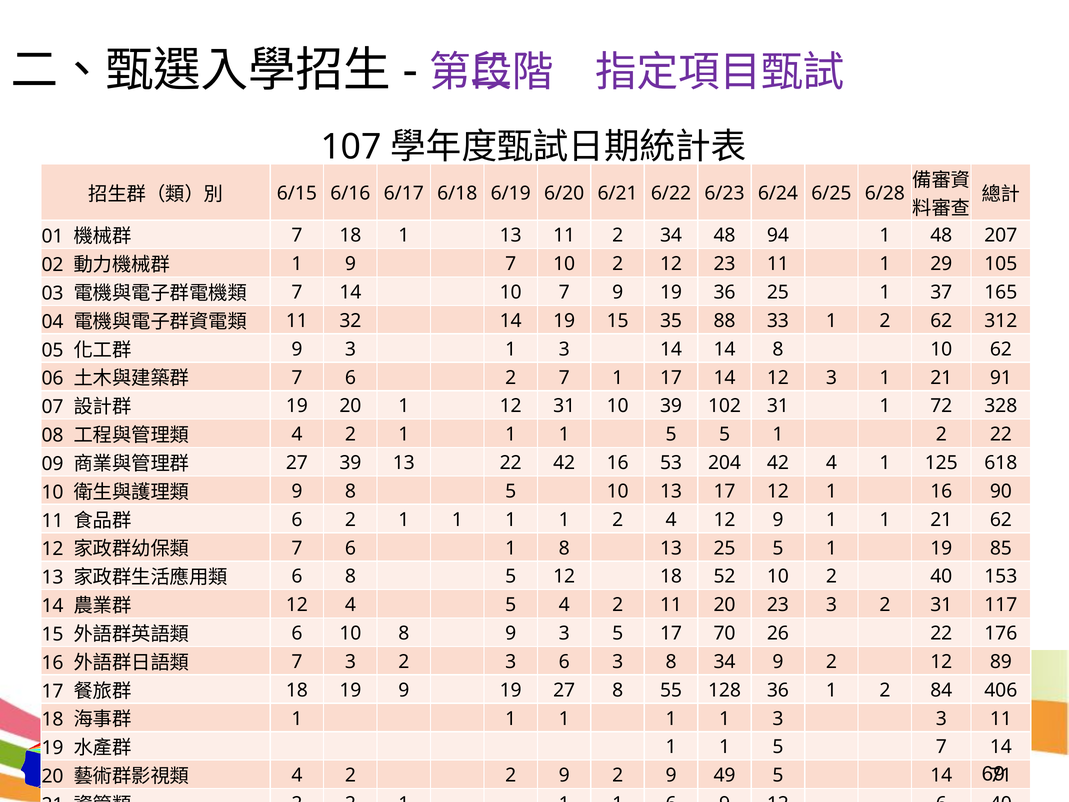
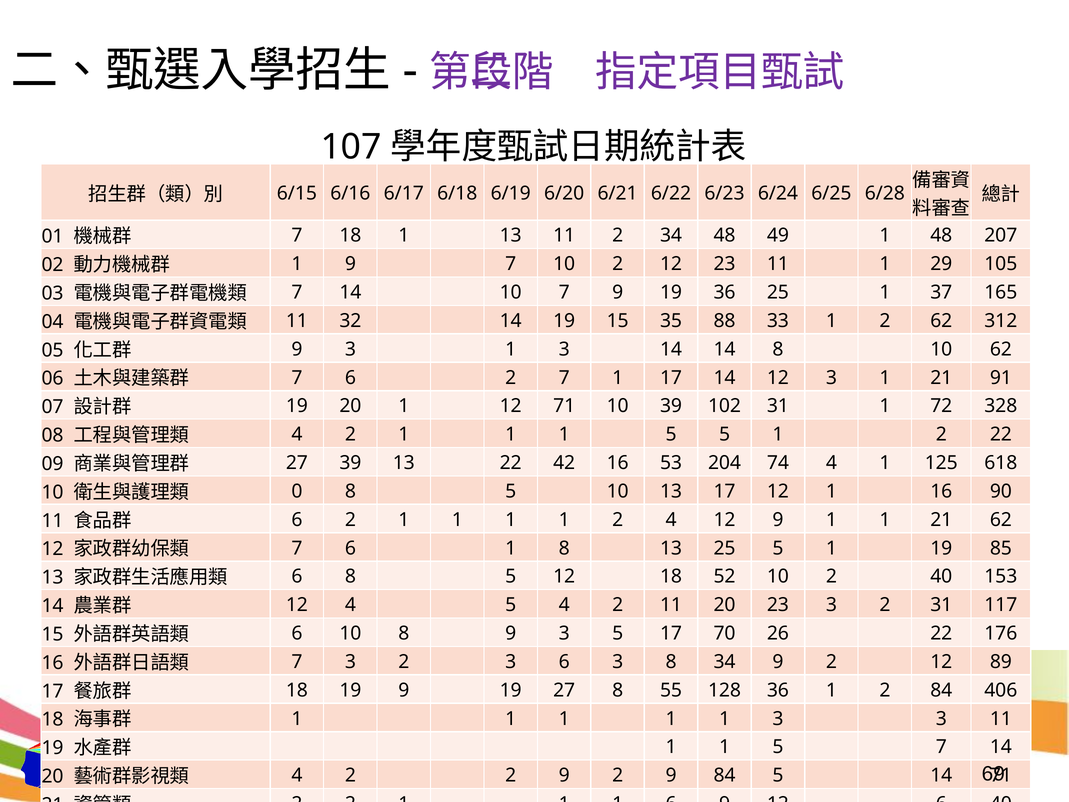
94: 94 -> 49
12 31: 31 -> 71
204 42: 42 -> 74
9 at (297, 491): 9 -> 0
9 49: 49 -> 84
